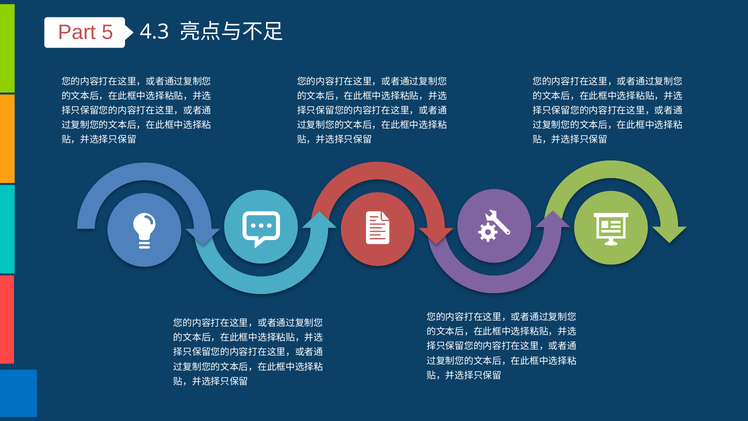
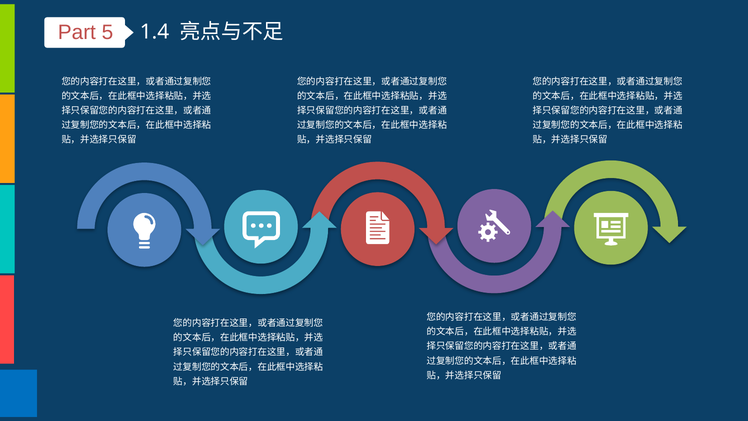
4.3: 4.3 -> 1.4
